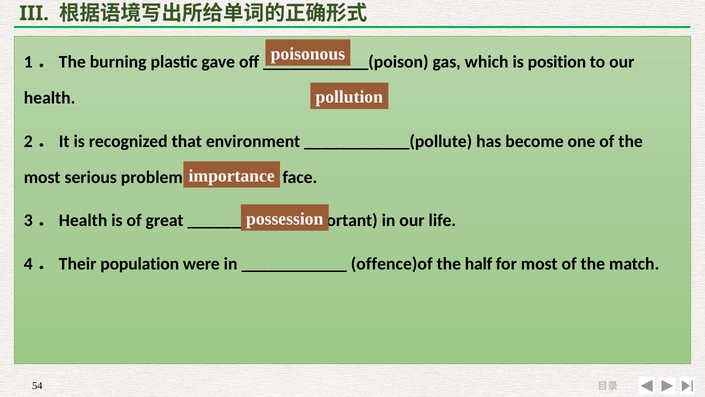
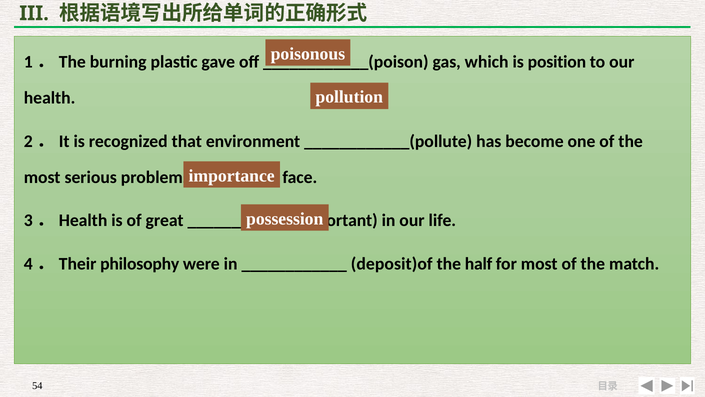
population: population -> philosophy
offence)of: offence)of -> deposit)of
